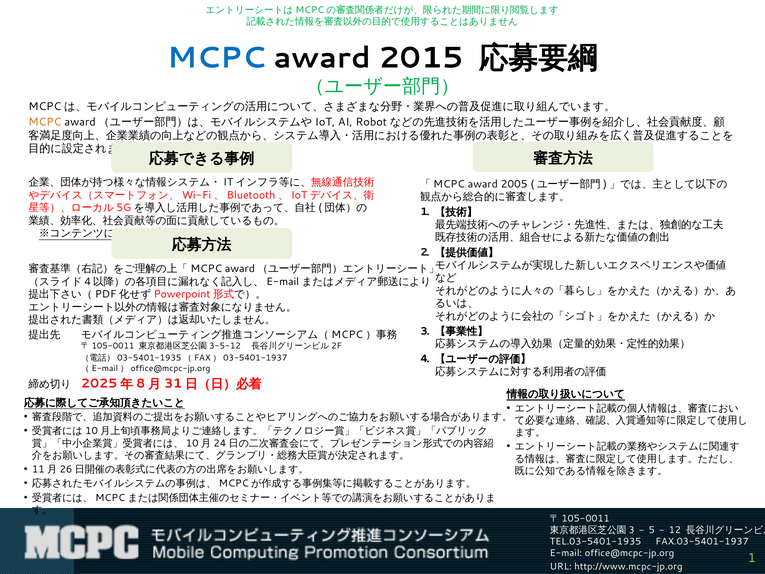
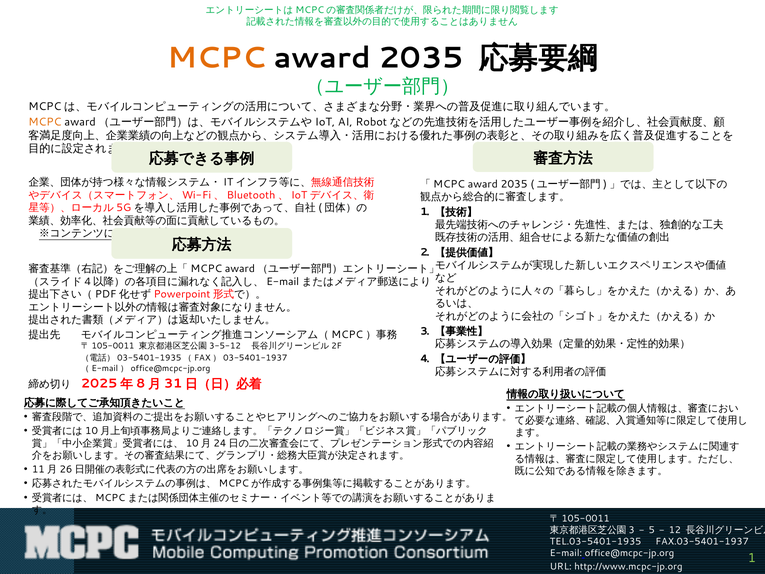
MCPC at (216, 58) colour: blue -> orange
2015 at (421, 58): 2015 -> 2035
「MCPC award 2005: 2005 -> 2035
